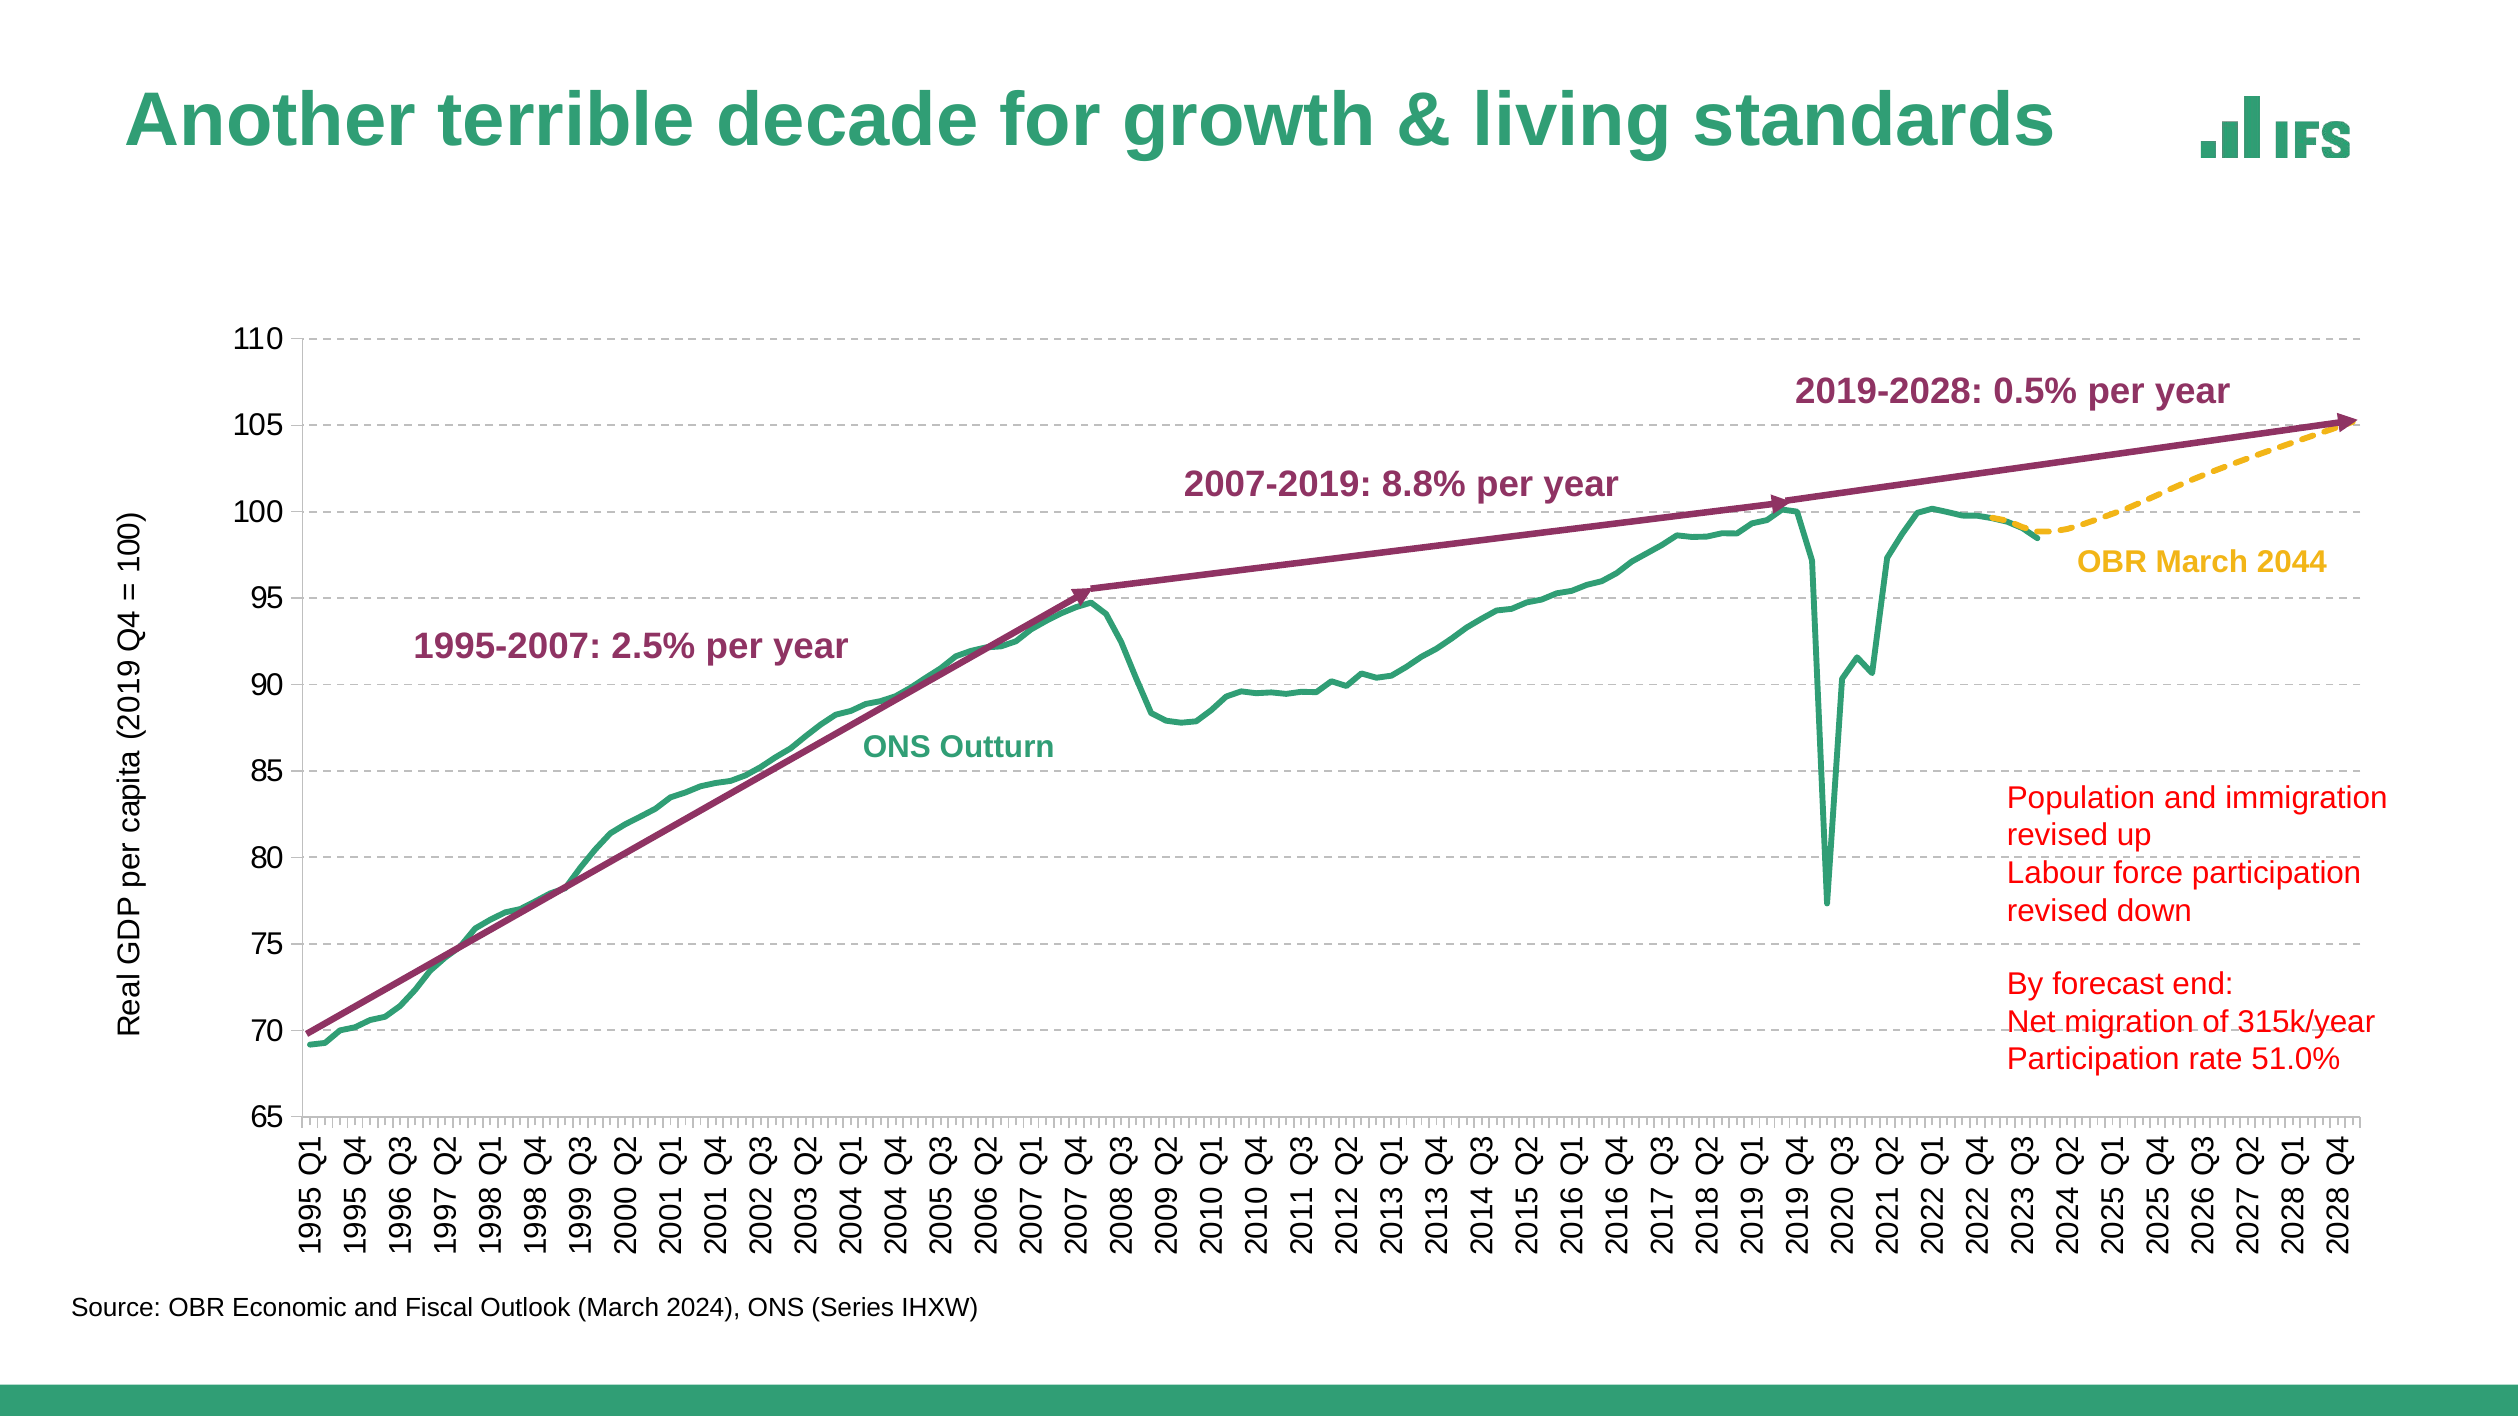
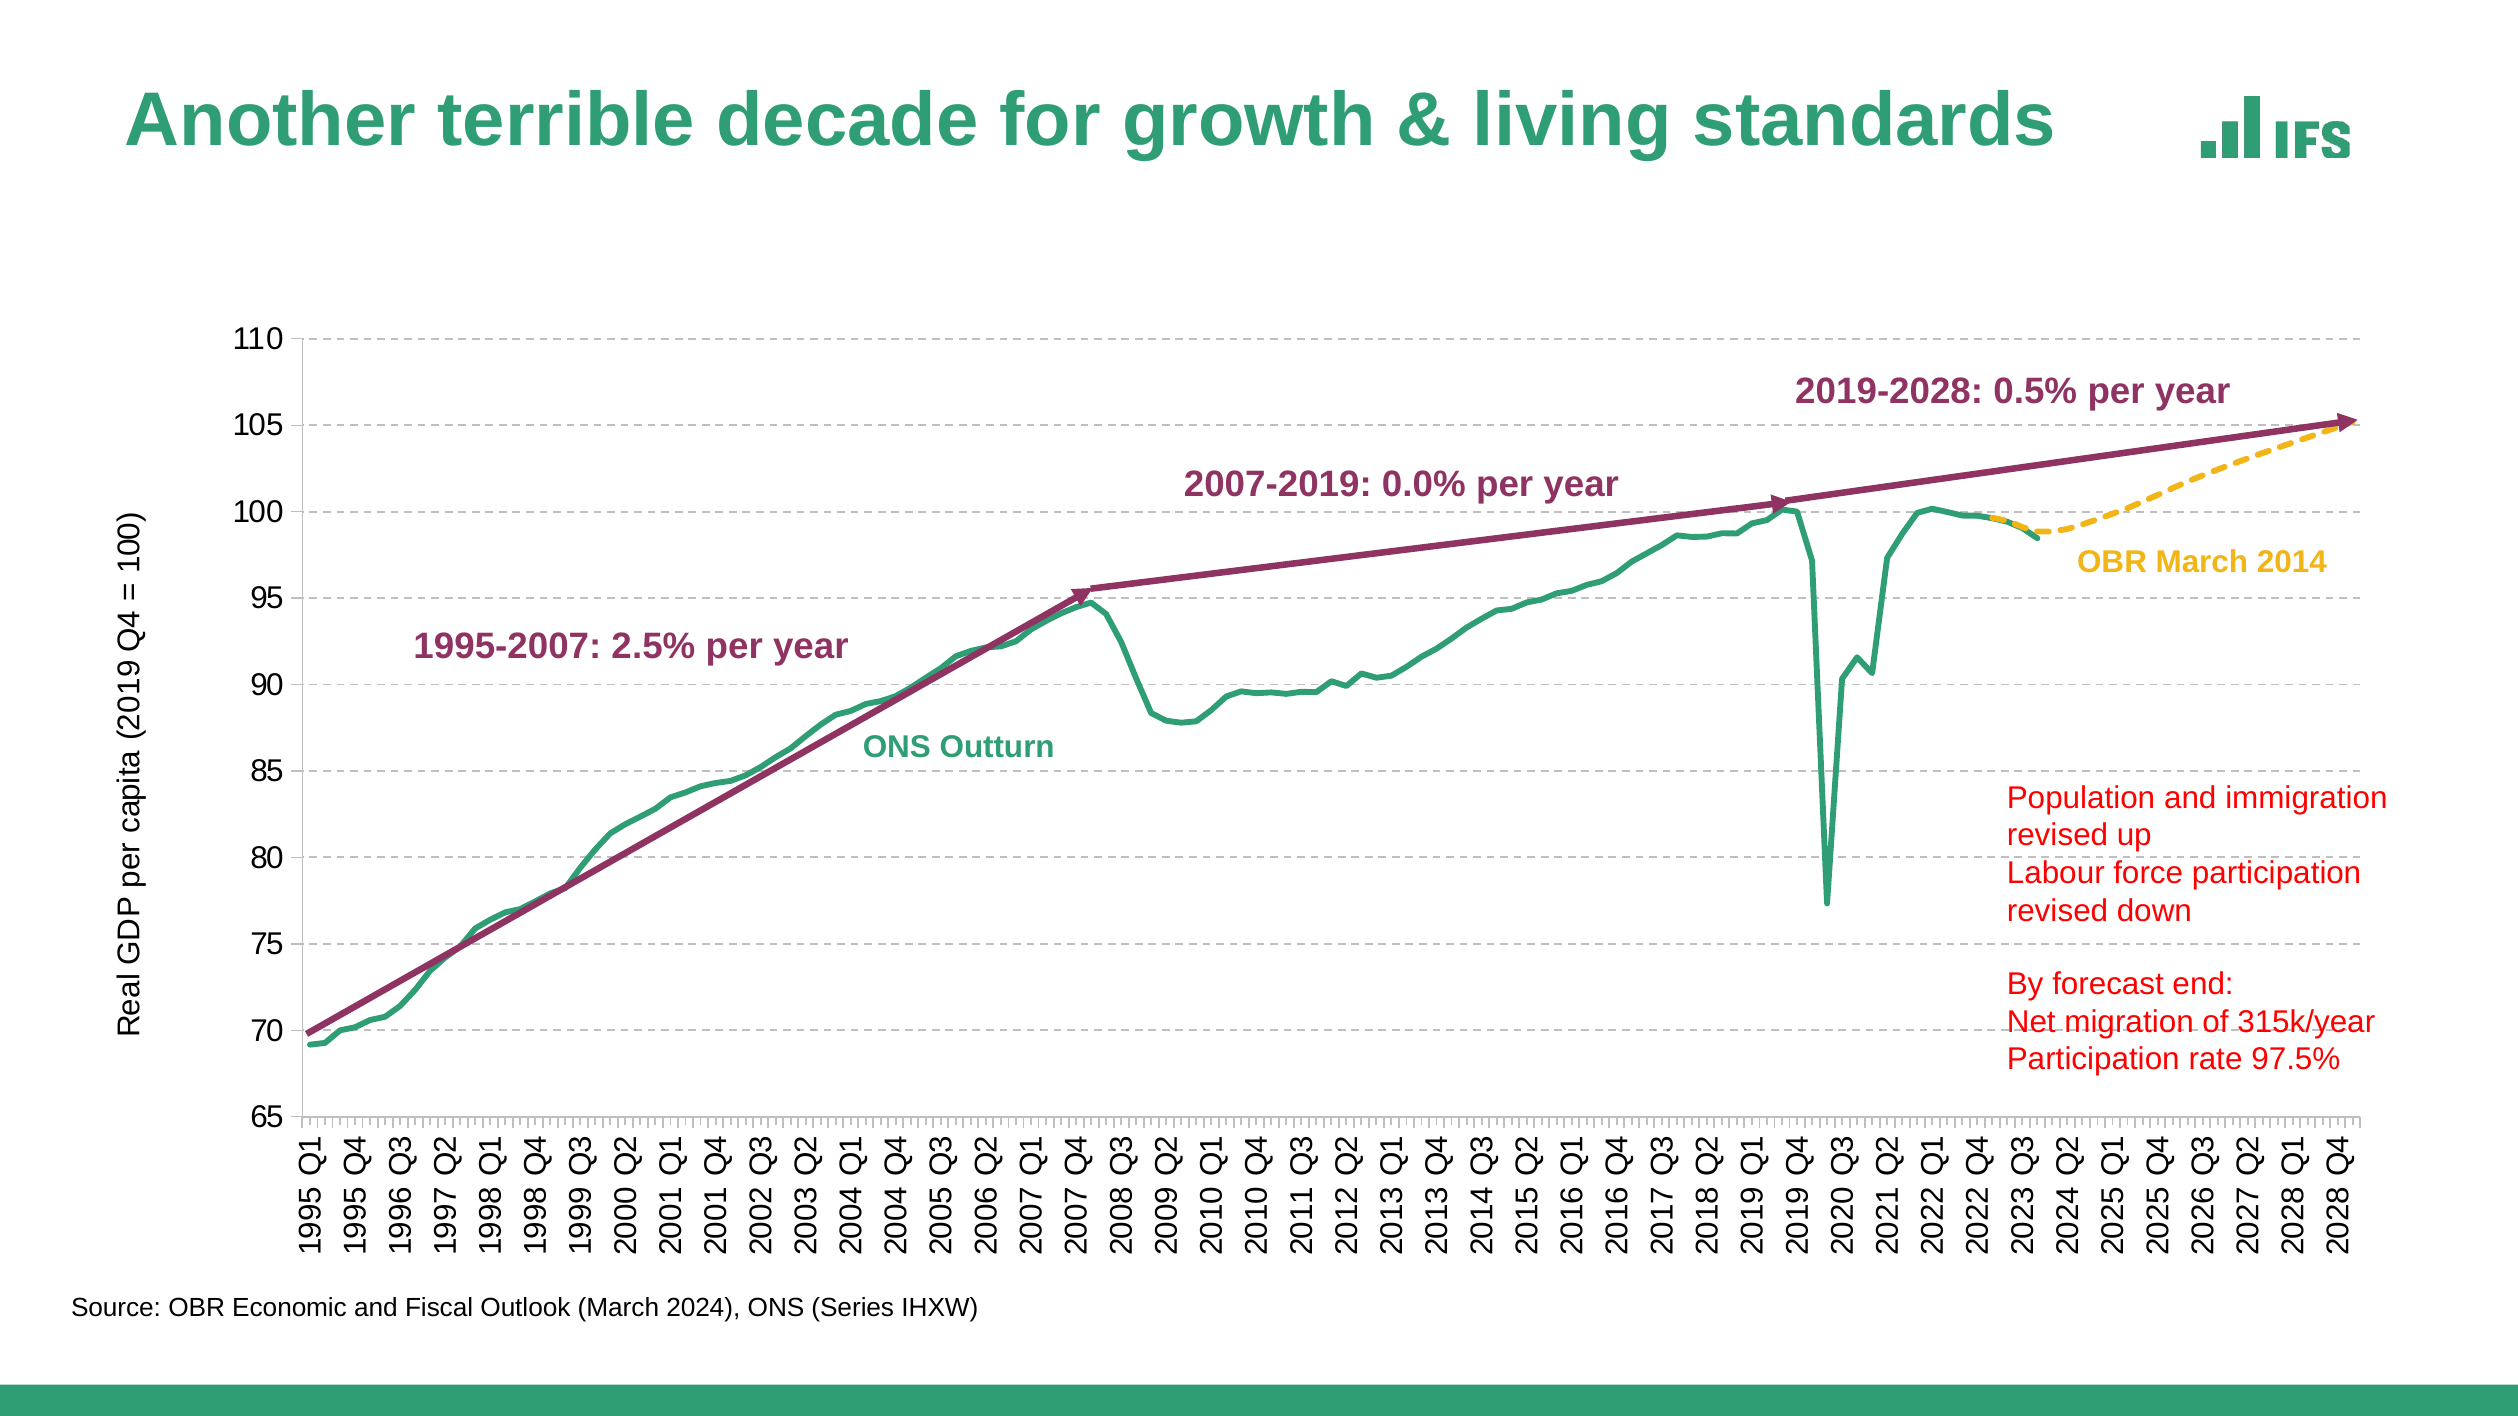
8.8%: 8.8% -> 0.0%
2044: 2044 -> 2014
51.0%: 51.0% -> 97.5%
